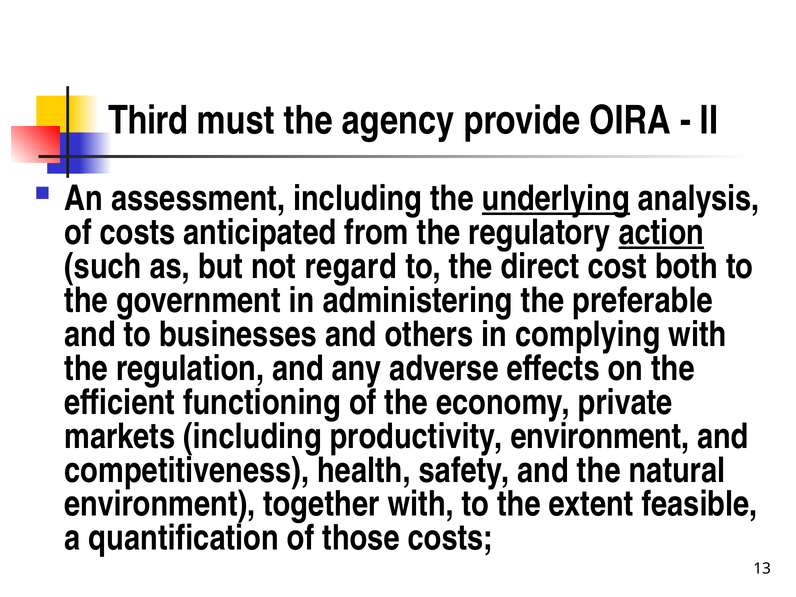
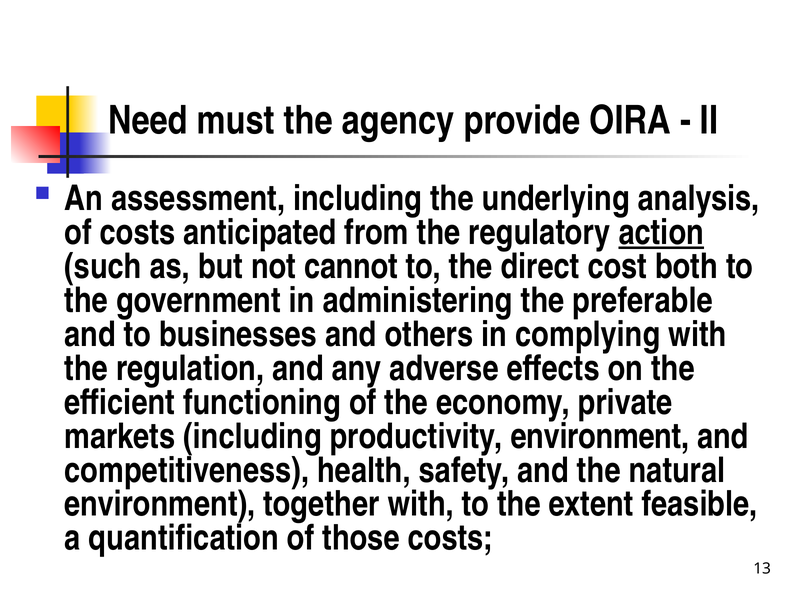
Third: Third -> Need
underlying underline: present -> none
regard: regard -> cannot
